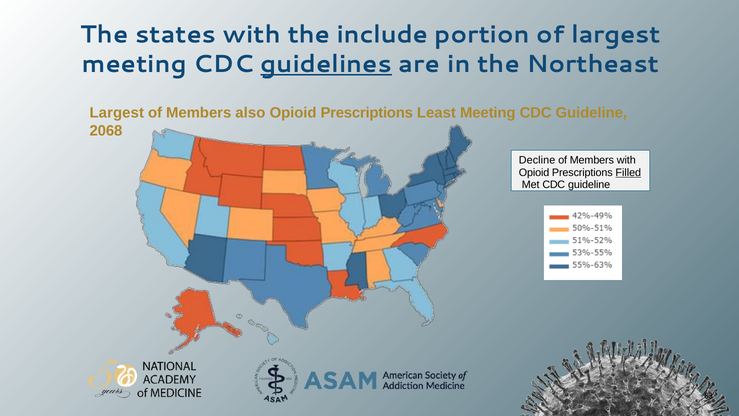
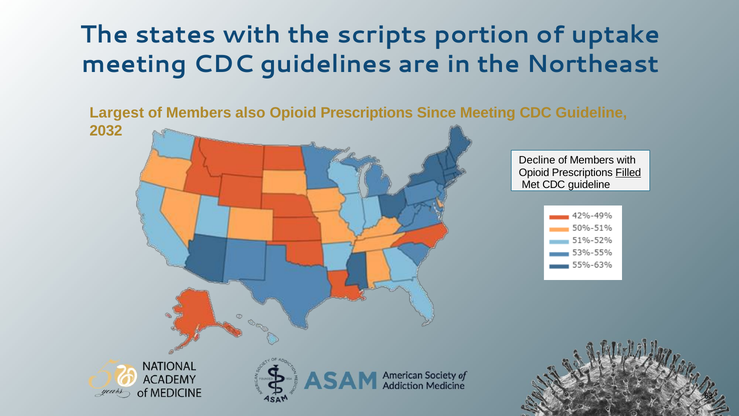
include: include -> scripts
of largest: largest -> uptake
guidelines underline: present -> none
Least: Least -> Since
2068: 2068 -> 2032
